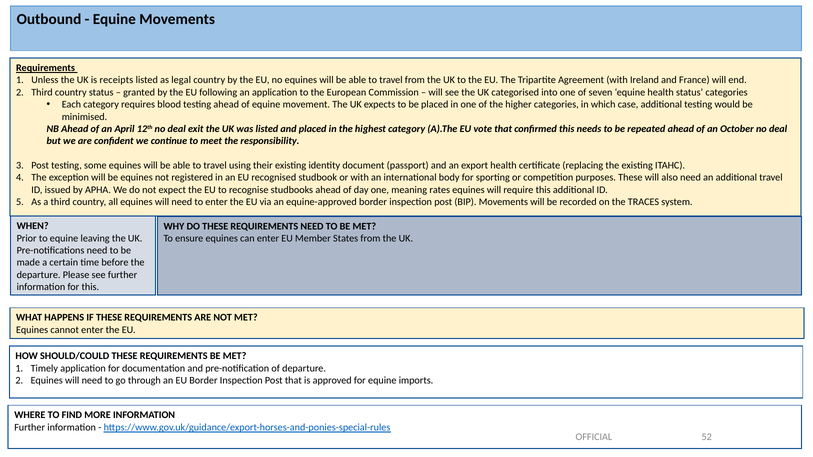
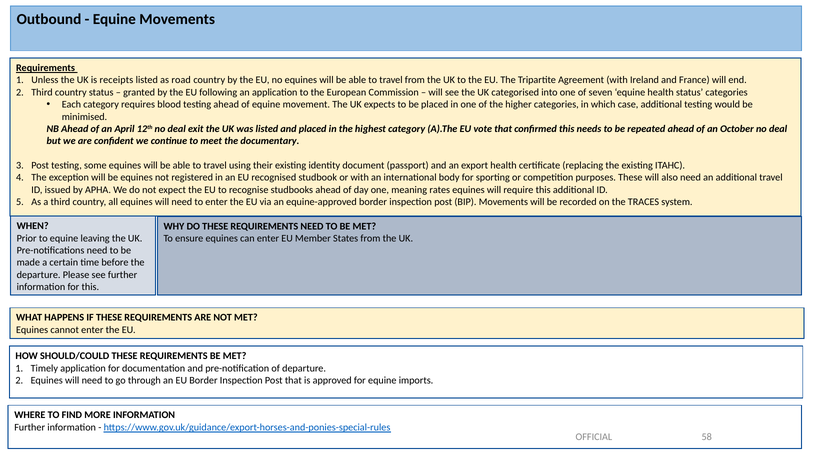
legal: legal -> road
responsibility: responsibility -> documentary
52: 52 -> 58
